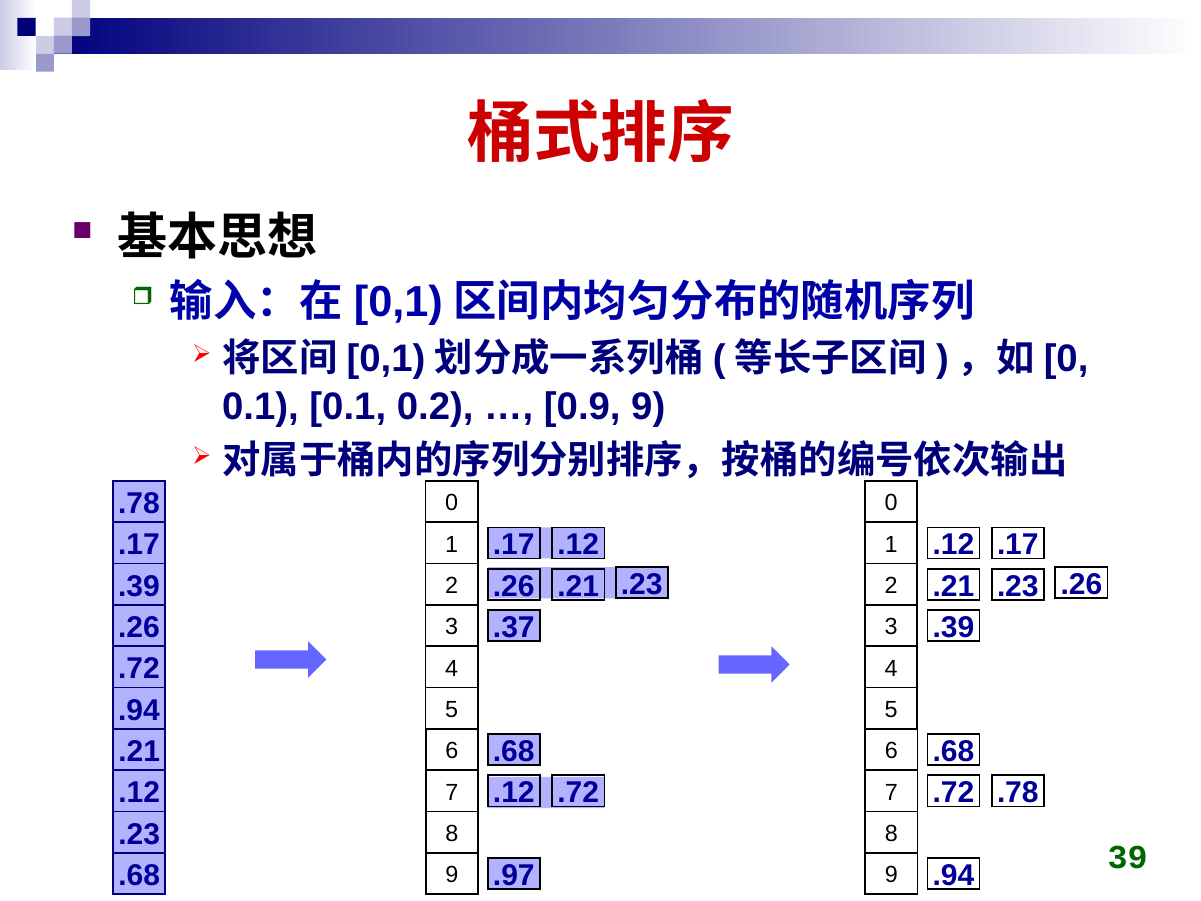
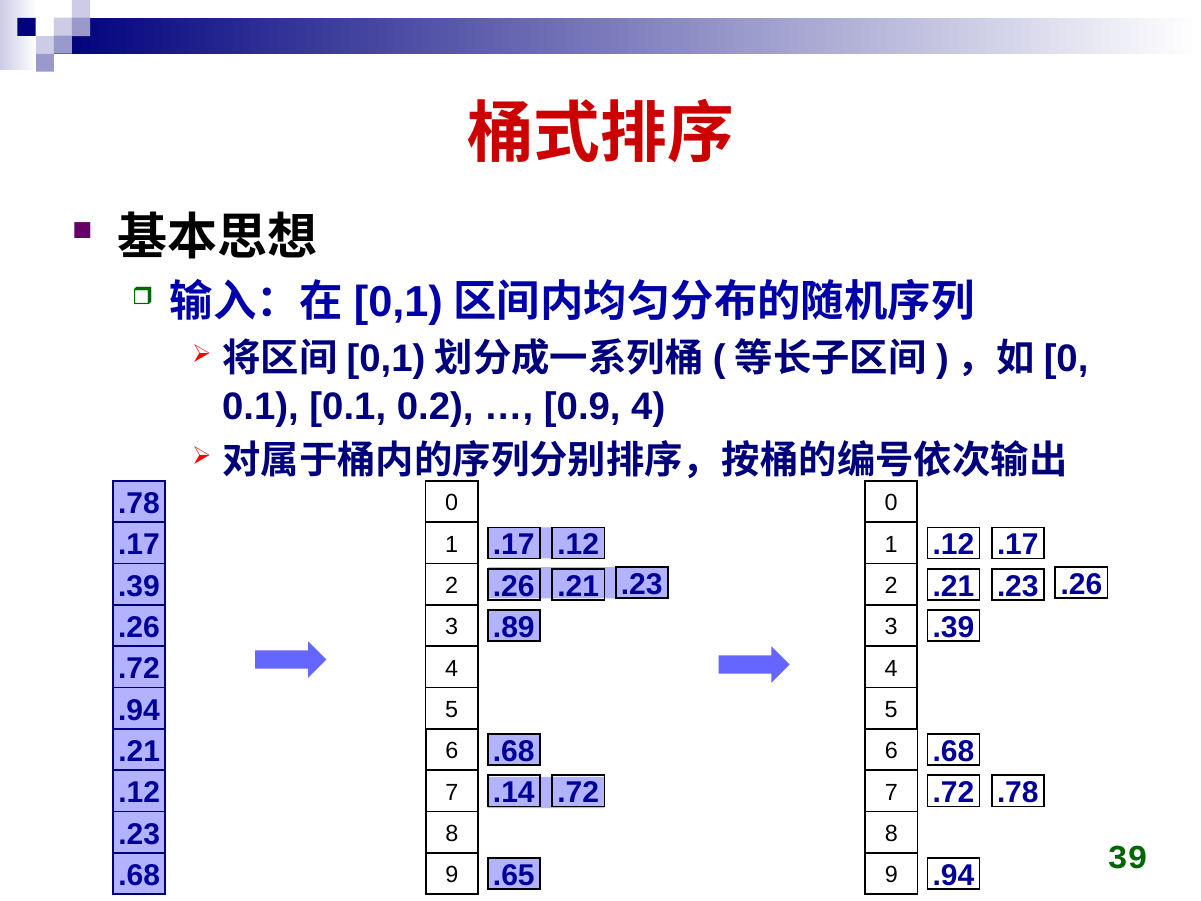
0.9 9: 9 -> 4
.37: .37 -> .89
.12 at (514, 793): .12 -> .14
.97: .97 -> .65
